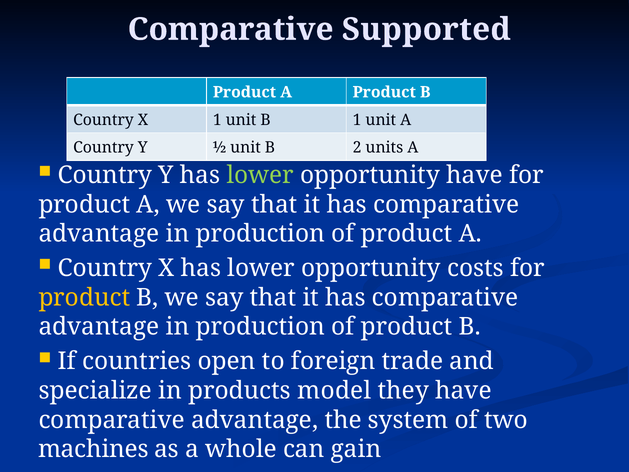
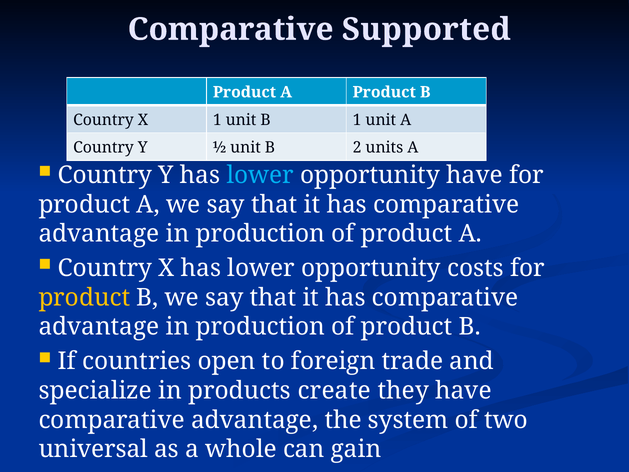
lower at (260, 175) colour: light green -> light blue
model: model -> create
machines: machines -> universal
